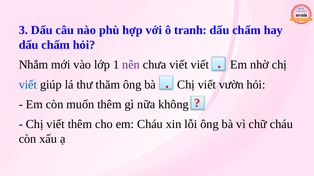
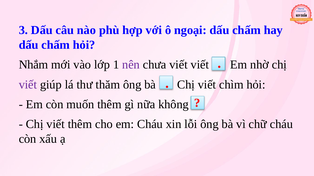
tranh: tranh -> ngoại
viết at (28, 85) colour: blue -> purple
vườn: vườn -> chìm
